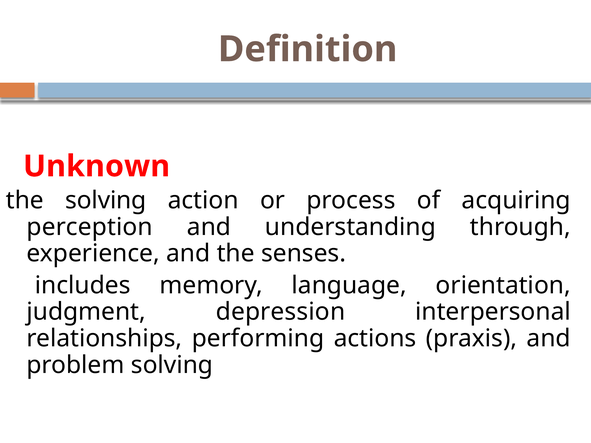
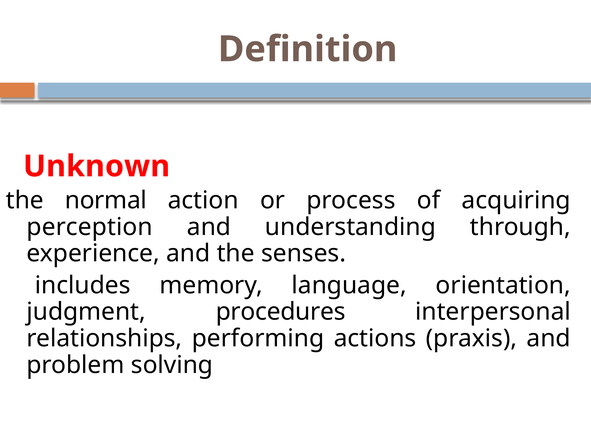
the solving: solving -> normal
depression: depression -> procedures
